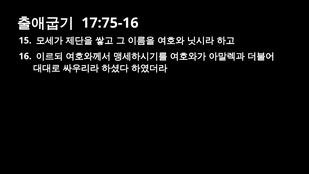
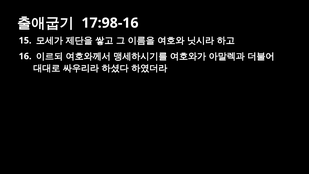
17:75-16: 17:75-16 -> 17:98-16
